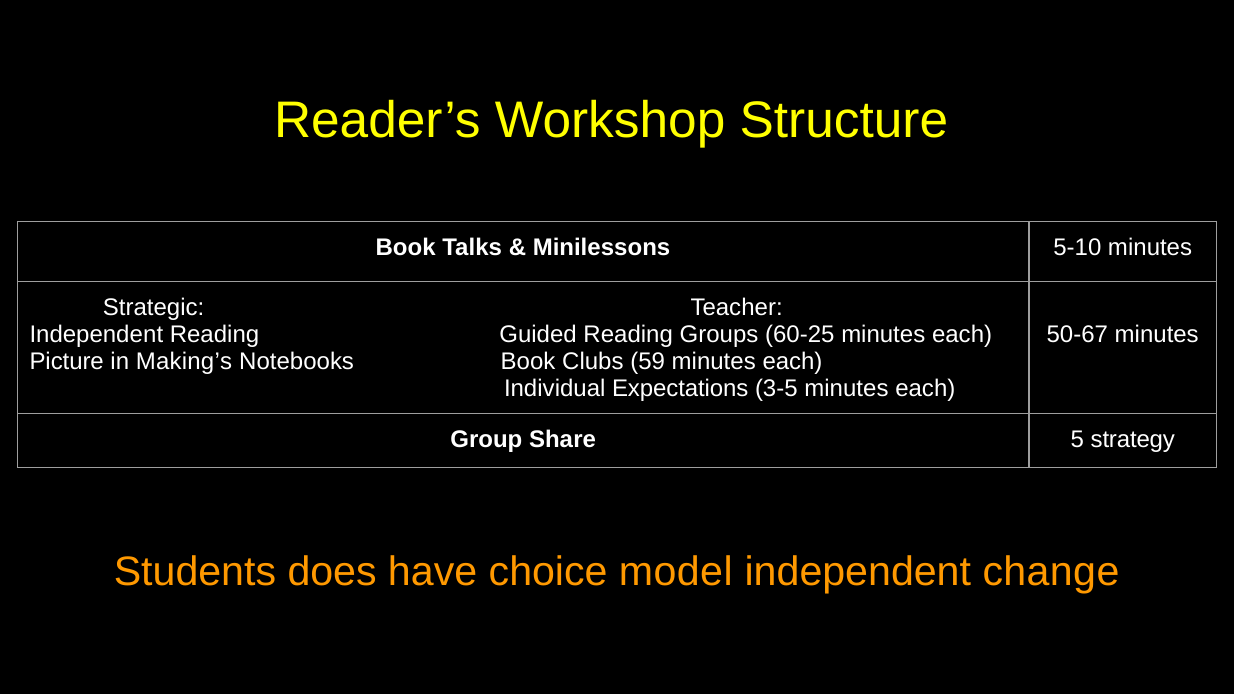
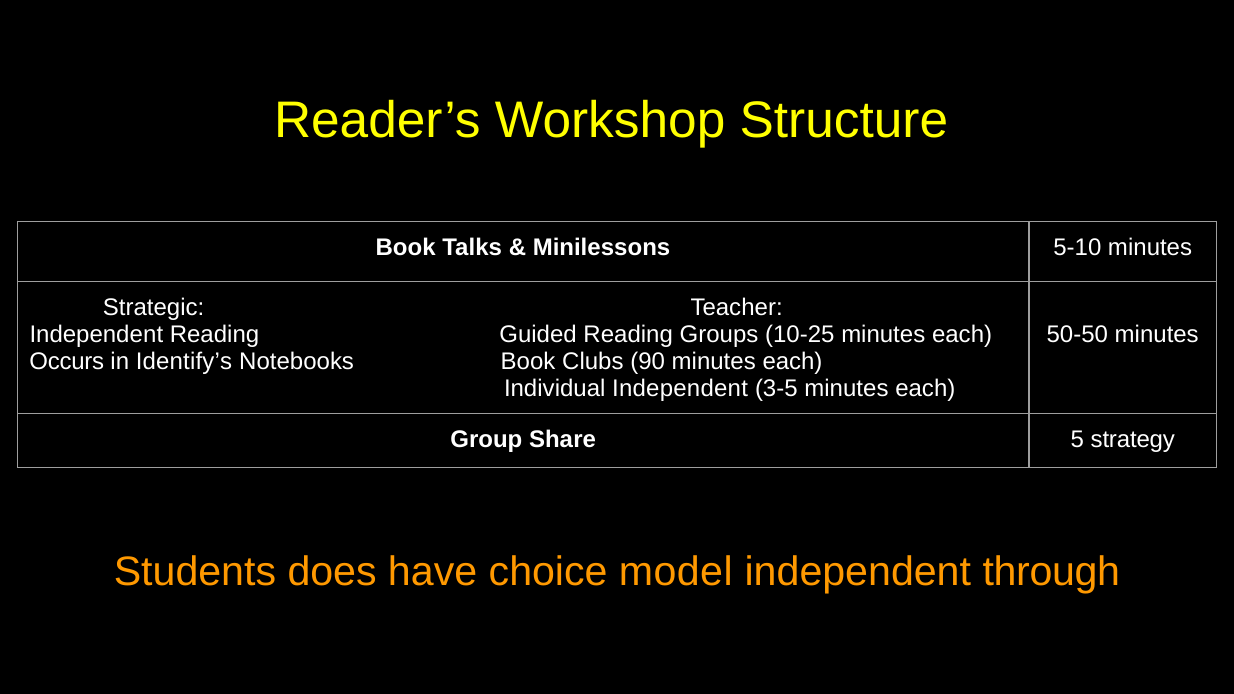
60-25: 60-25 -> 10-25
50-67: 50-67 -> 50-50
Picture: Picture -> Occurs
Making’s: Making’s -> Identify’s
59: 59 -> 90
Individual Expectations: Expectations -> Independent
change: change -> through
